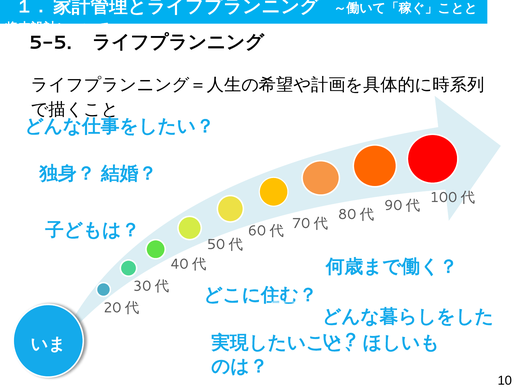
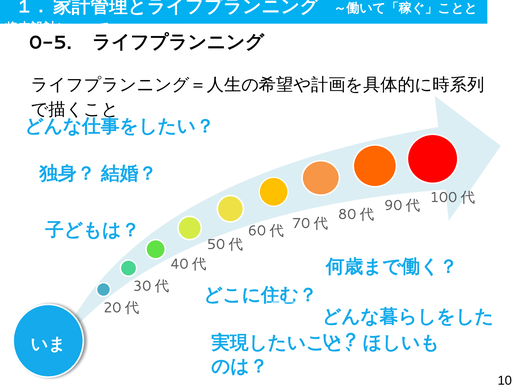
5-5: 5-5 -> 0-5
